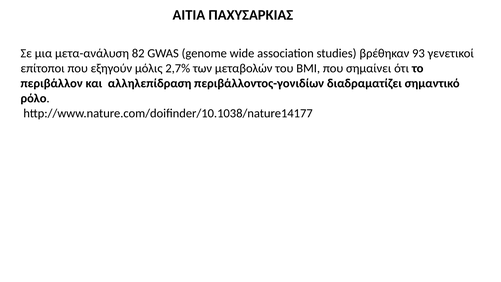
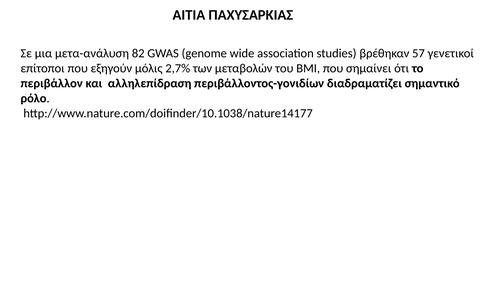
93: 93 -> 57
